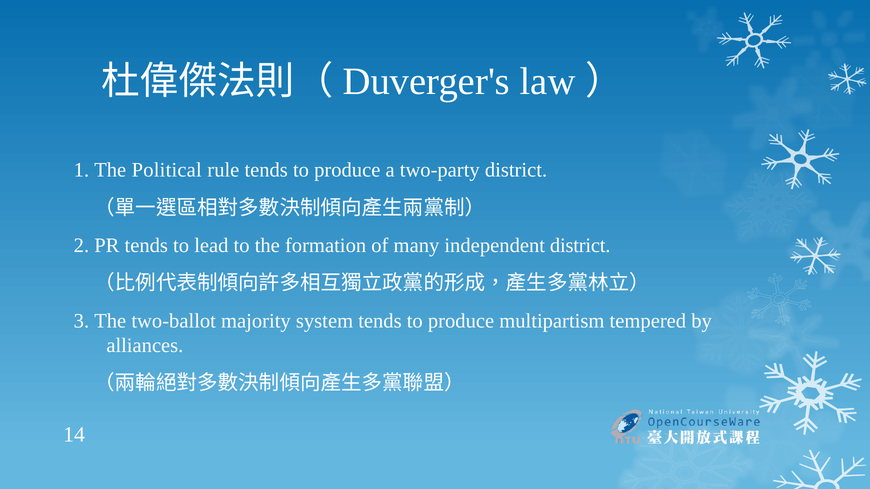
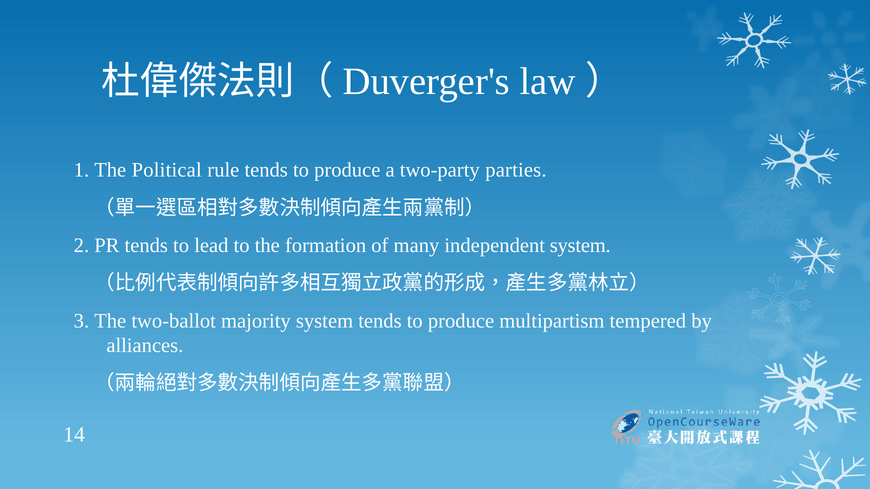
two-party district: district -> parties
independent district: district -> system
